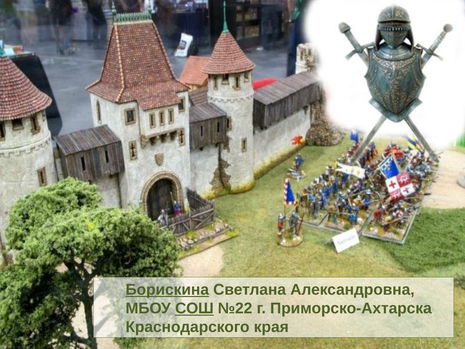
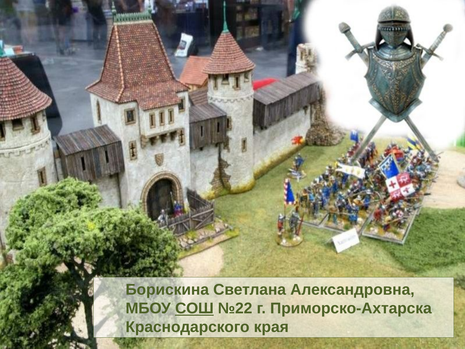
Борискина underline: present -> none
